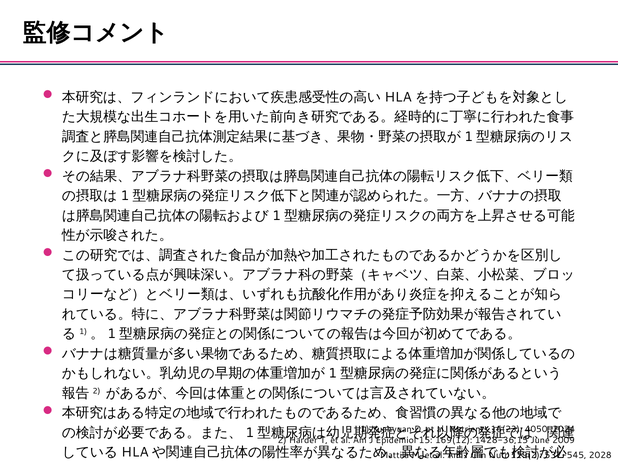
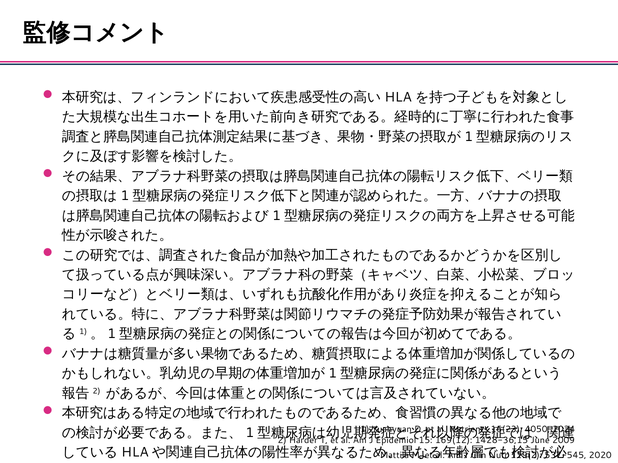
2028: 2028 -> 2020
